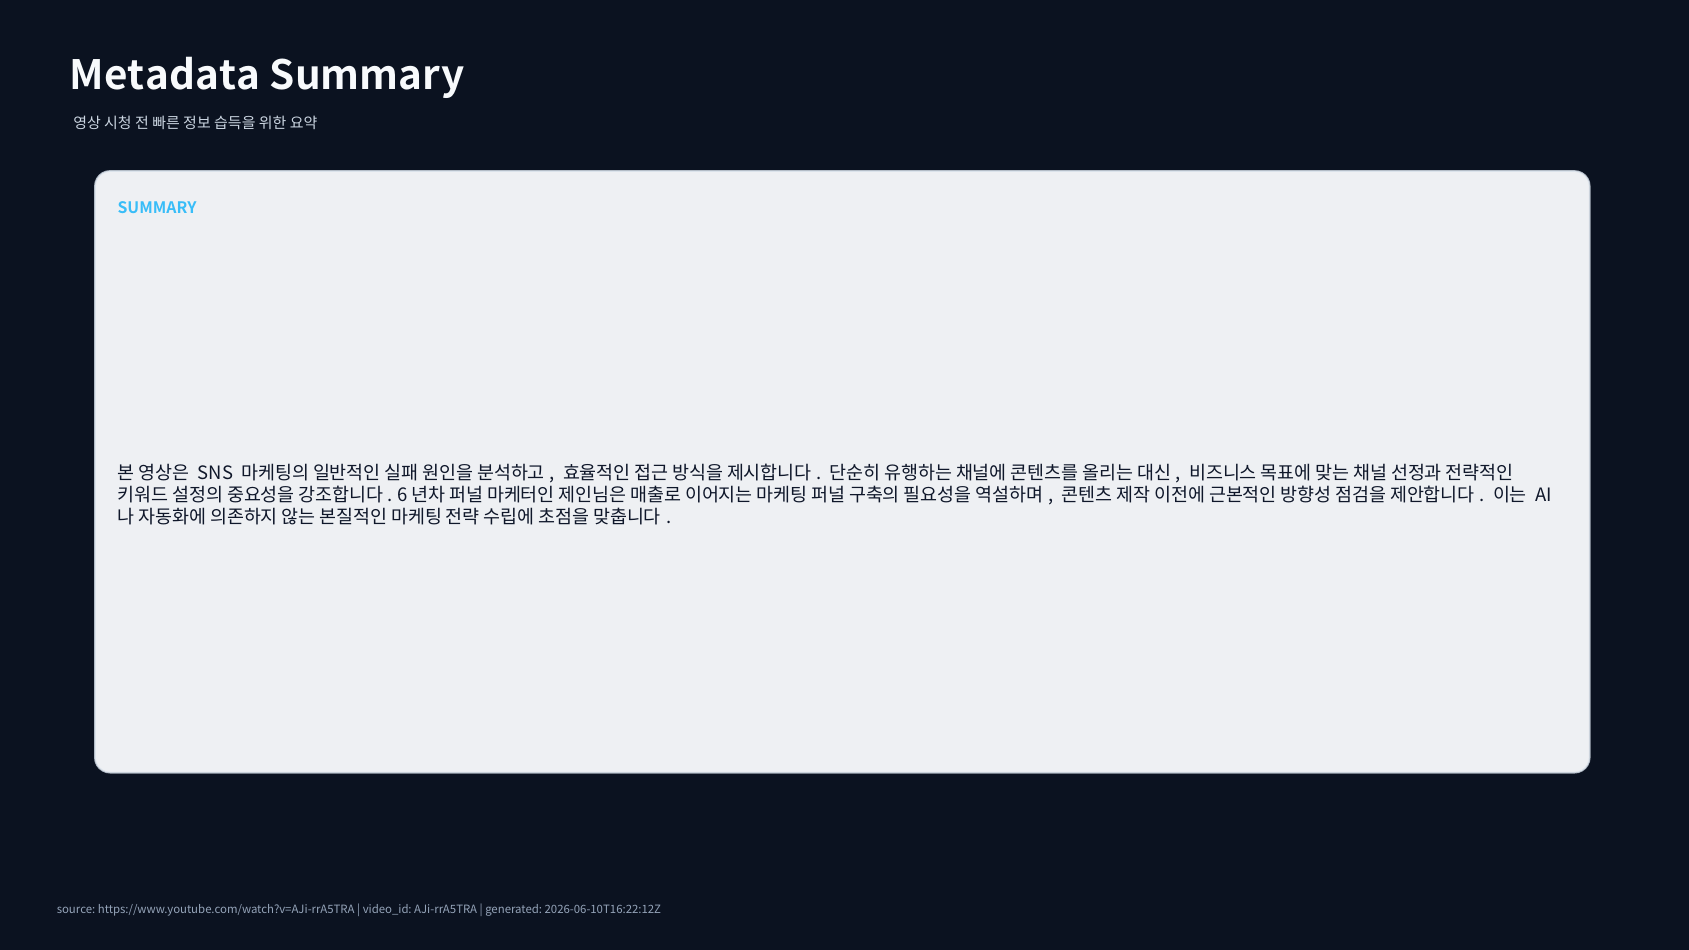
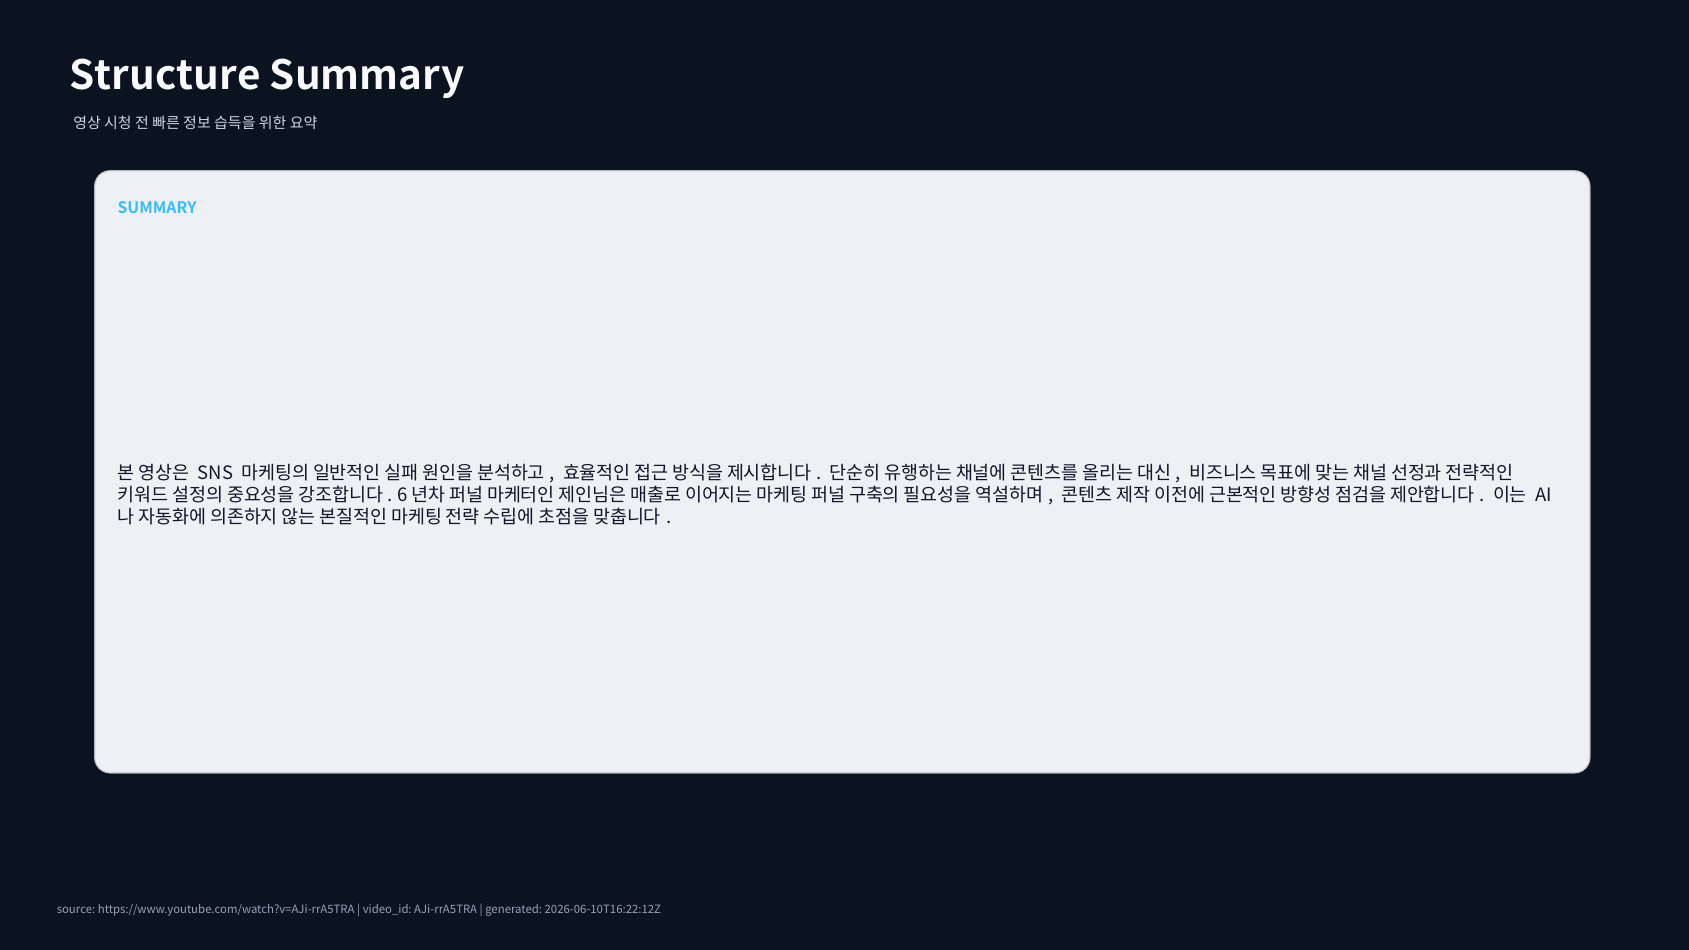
Metadata: Metadata -> Structure
